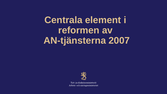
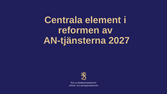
2007: 2007 -> 2027
